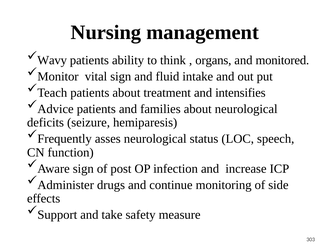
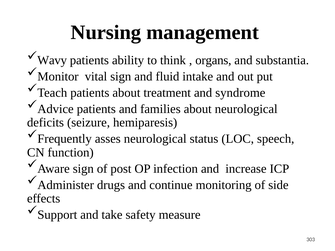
monitored: monitored -> substantia
intensifies: intensifies -> syndrome
